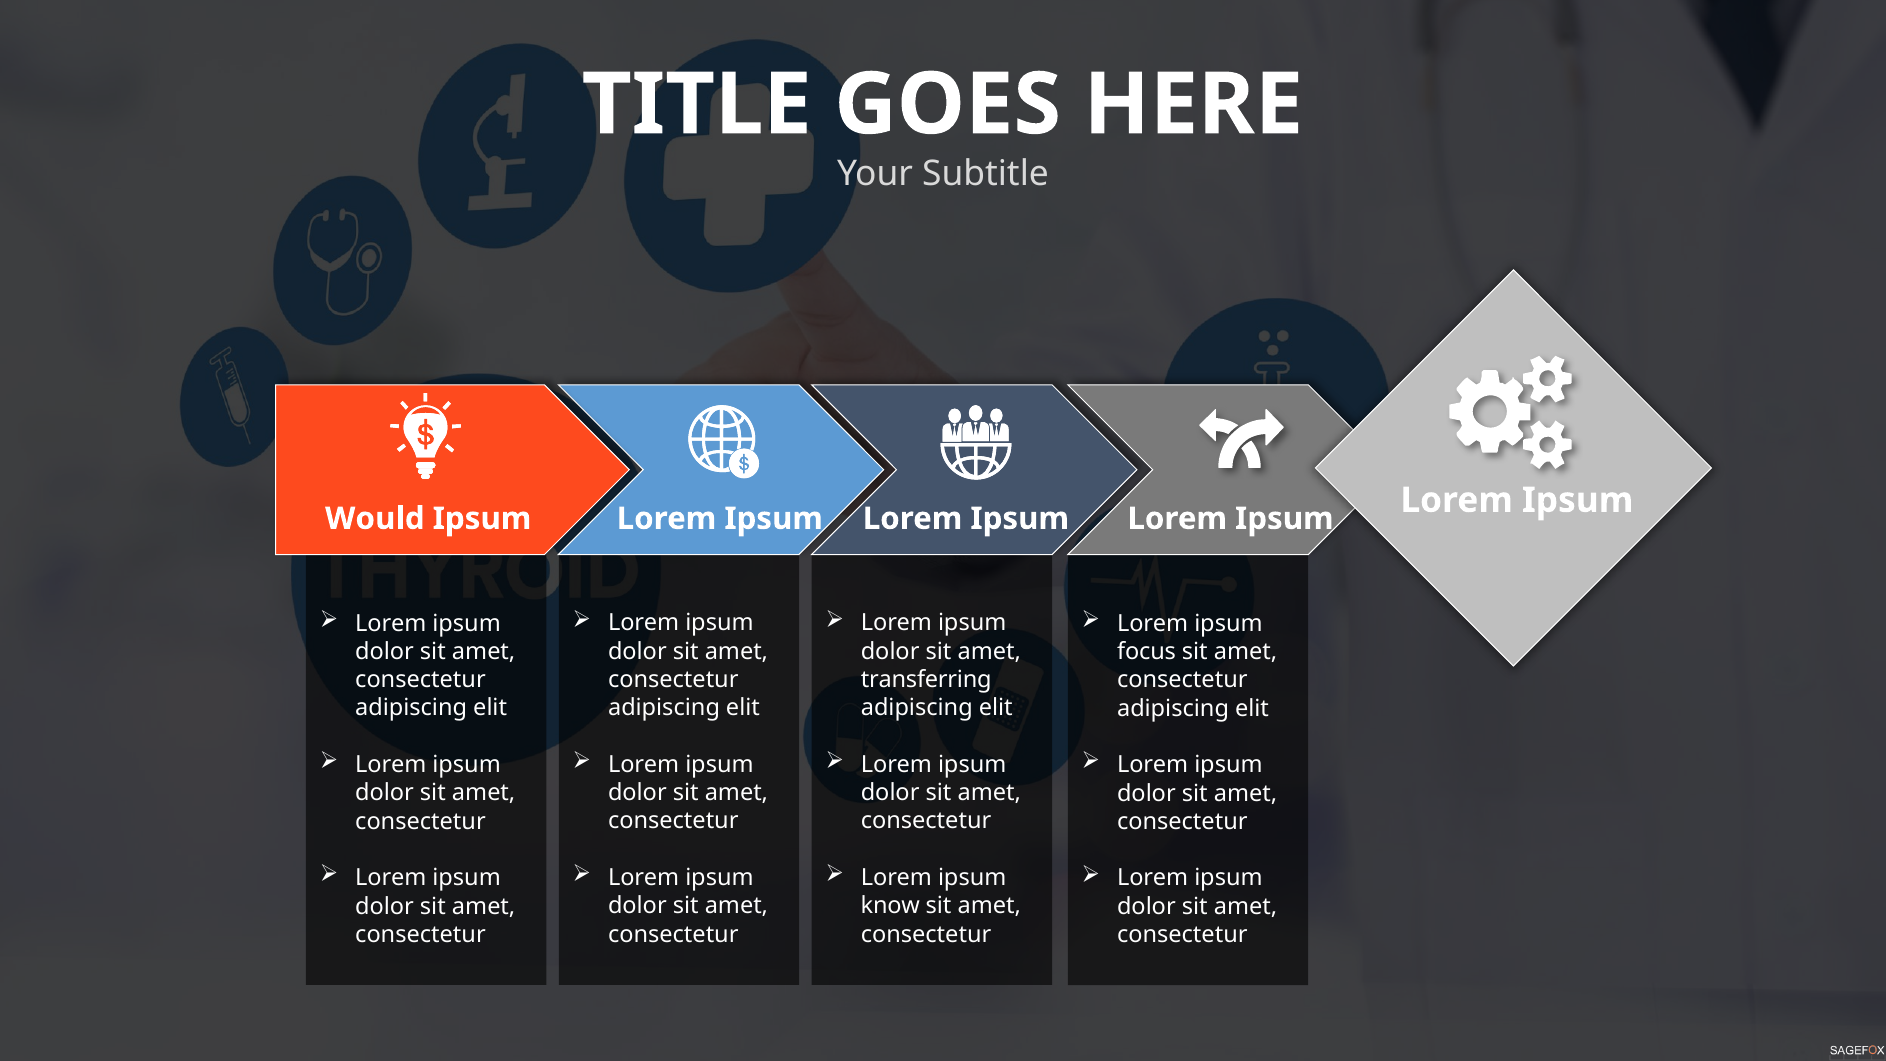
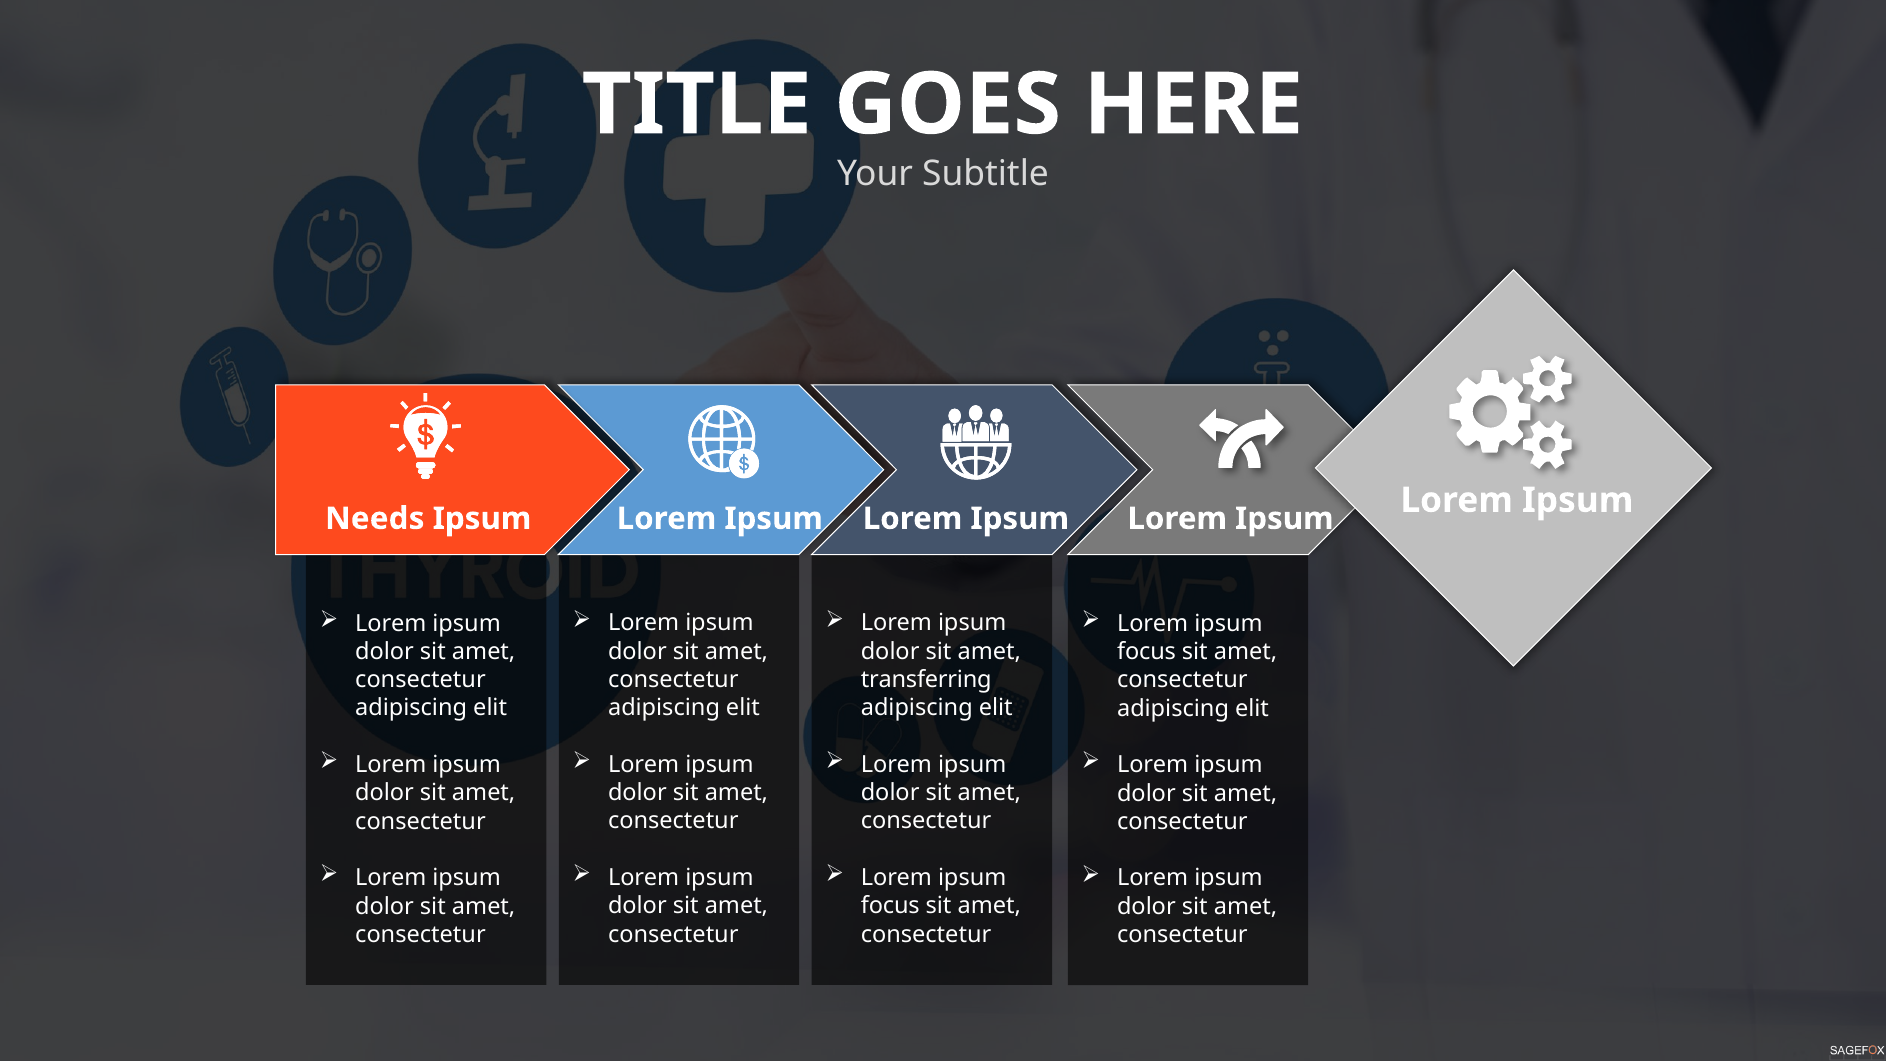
Would: Would -> Needs
know at (890, 906): know -> focus
